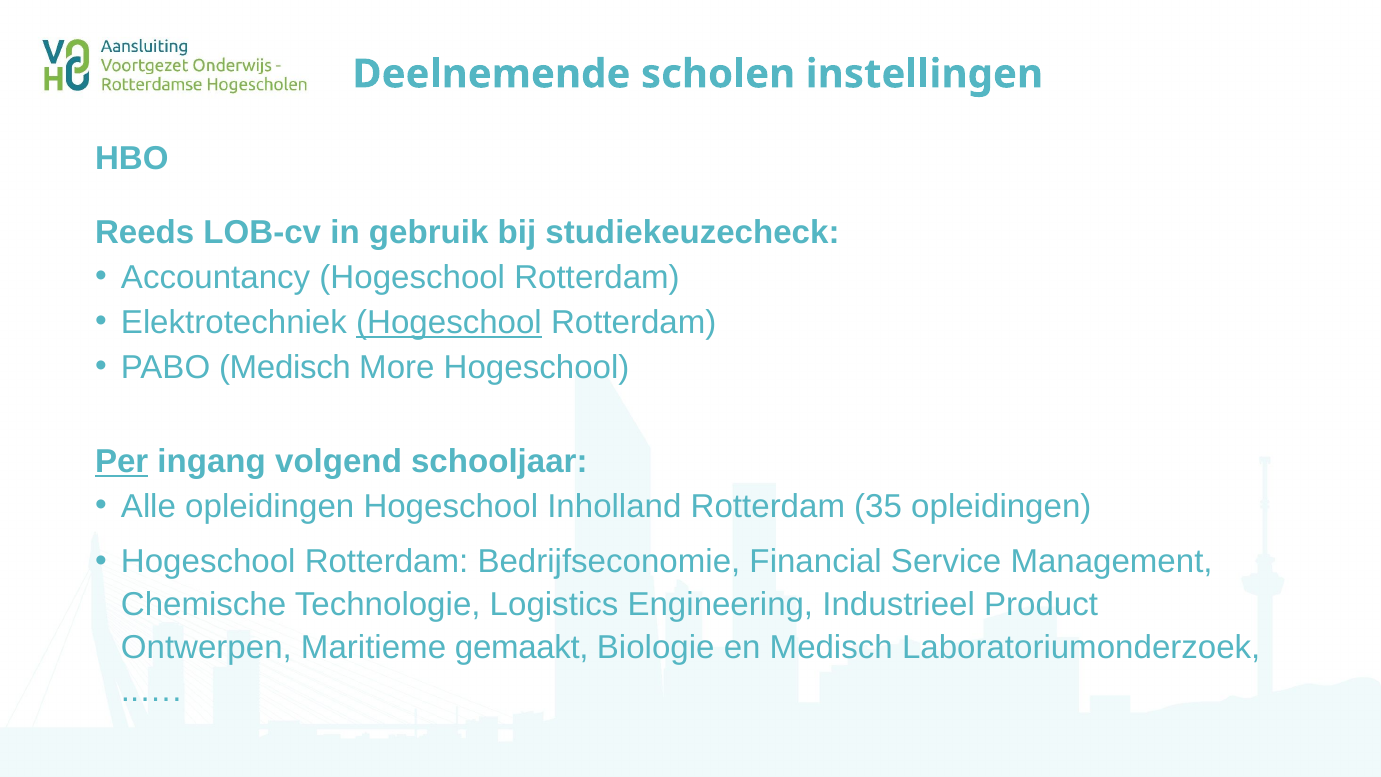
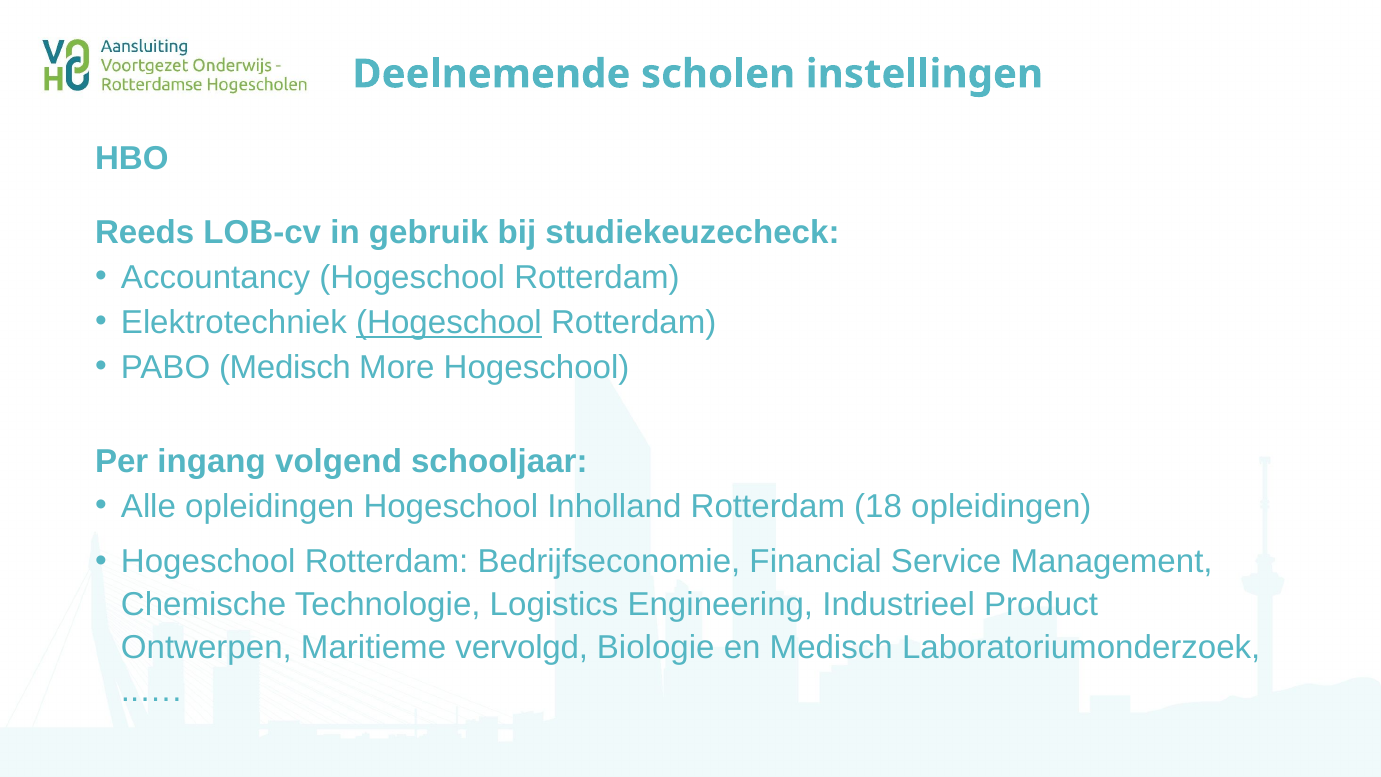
Per underline: present -> none
35: 35 -> 18
gemaakt: gemaakt -> vervolgd
